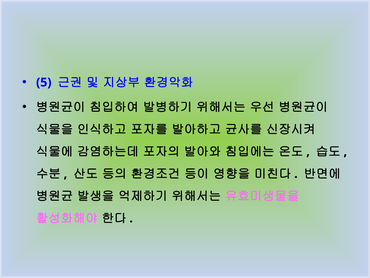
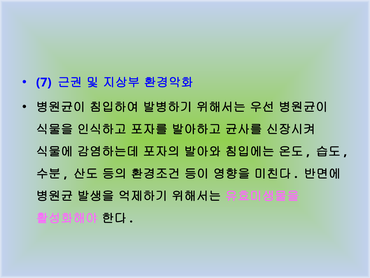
5: 5 -> 7
